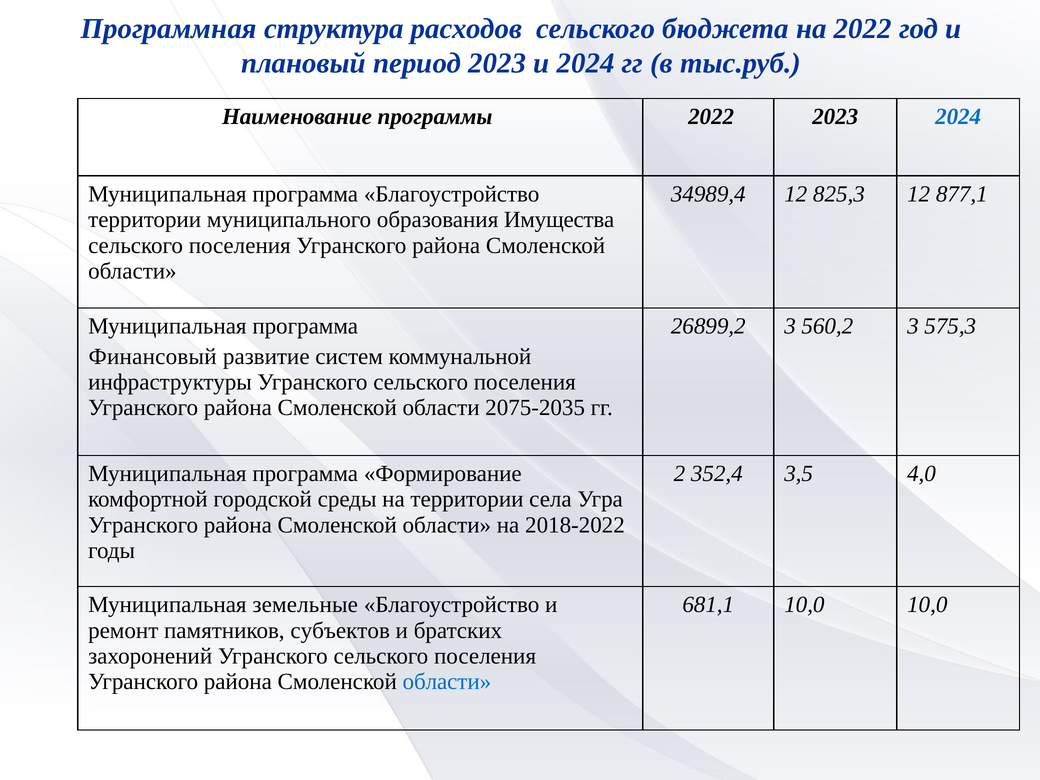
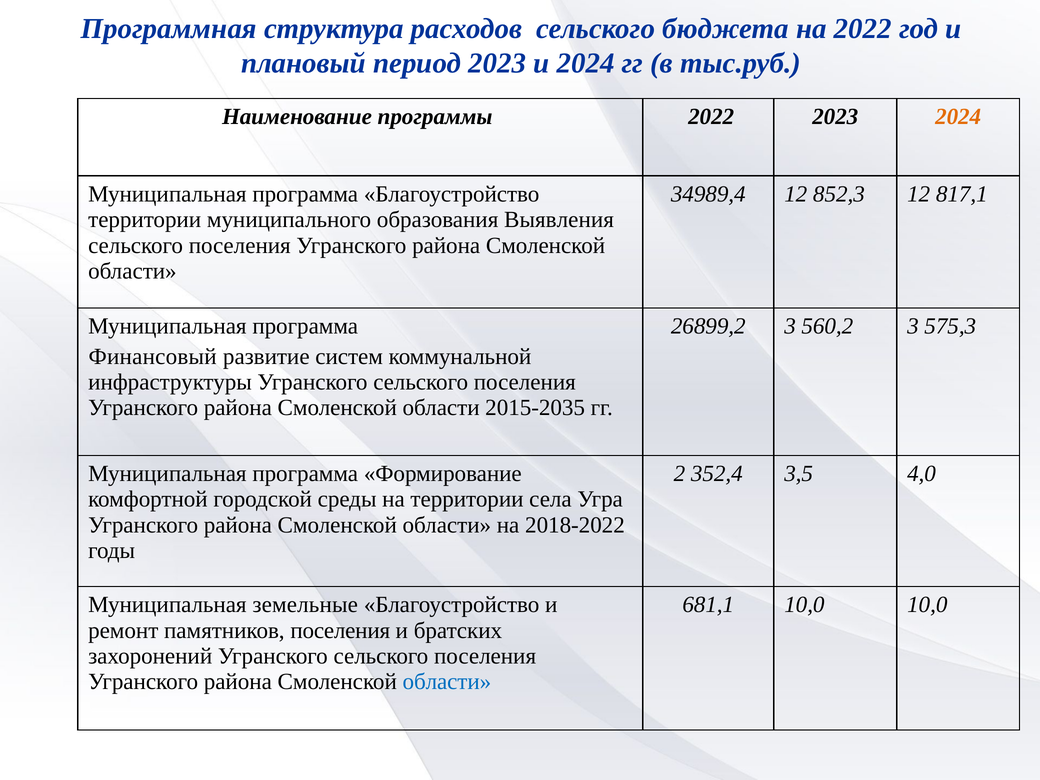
2024 at (958, 117) colour: blue -> orange
825,3: 825,3 -> 852,3
877,1: 877,1 -> 817,1
Имущества: Имущества -> Выявления
2075-2035: 2075-2035 -> 2015-2035
памятников субъектов: субъектов -> поселения
